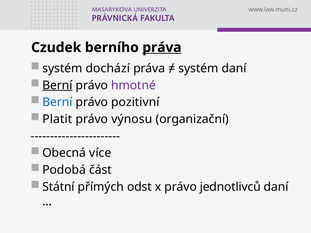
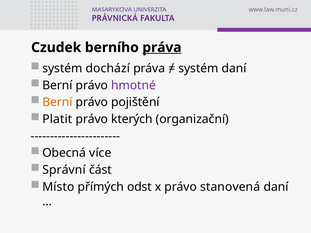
Berní at (57, 85) underline: present -> none
Berní at (57, 102) colour: blue -> orange
pozitivní: pozitivní -> pojištění
výnosu: výnosu -> kterých
Podobá: Podobá -> Správní
Státní: Státní -> Místo
jednotlivců: jednotlivců -> stanovená
